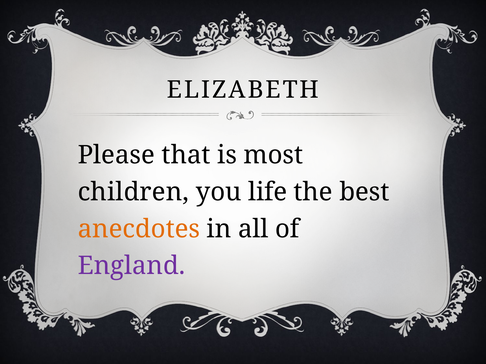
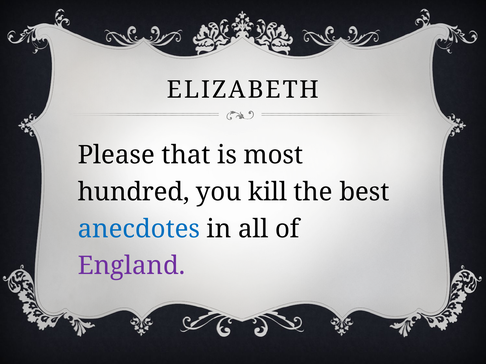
children: children -> hundred
life: life -> kill
anecdotes colour: orange -> blue
